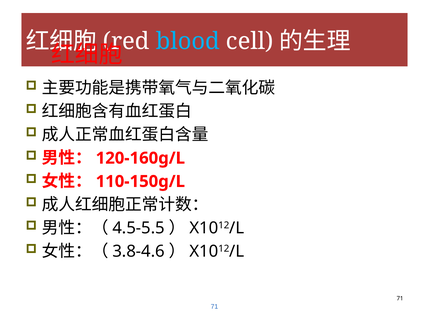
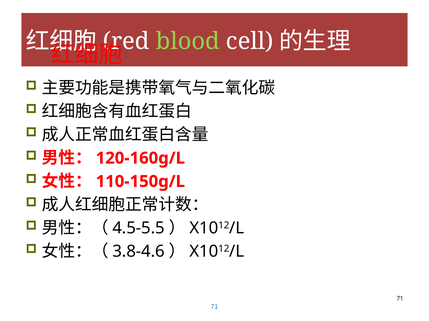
blood colour: light blue -> light green
